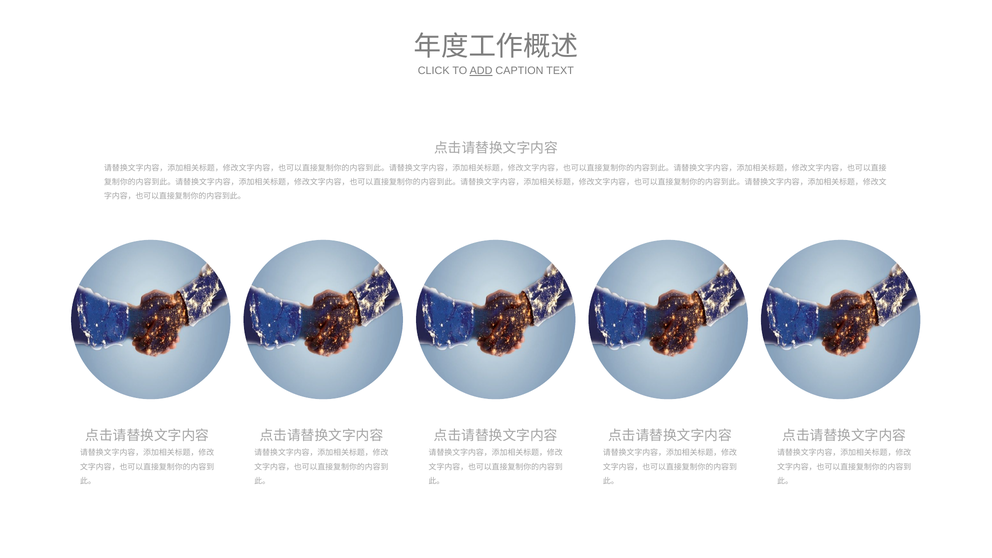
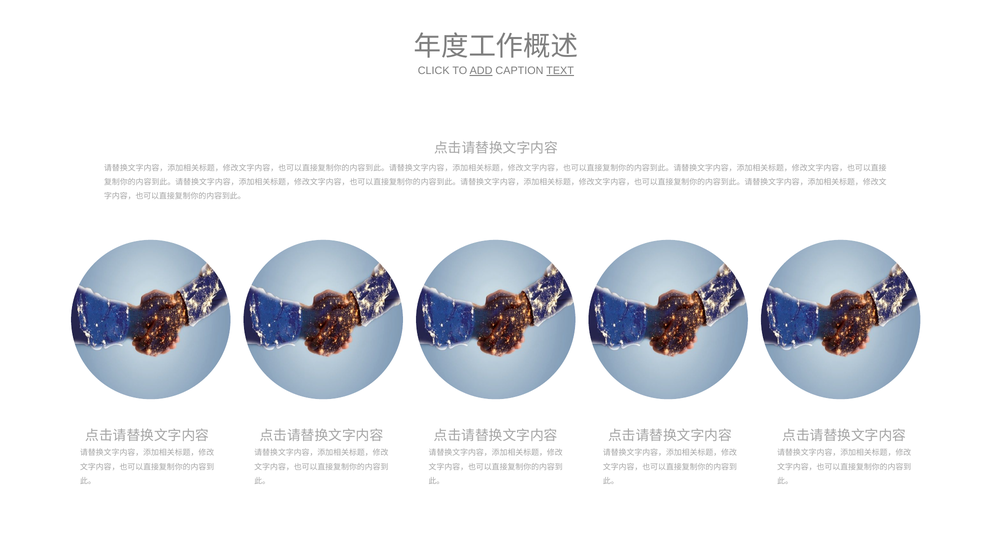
TEXT underline: none -> present
